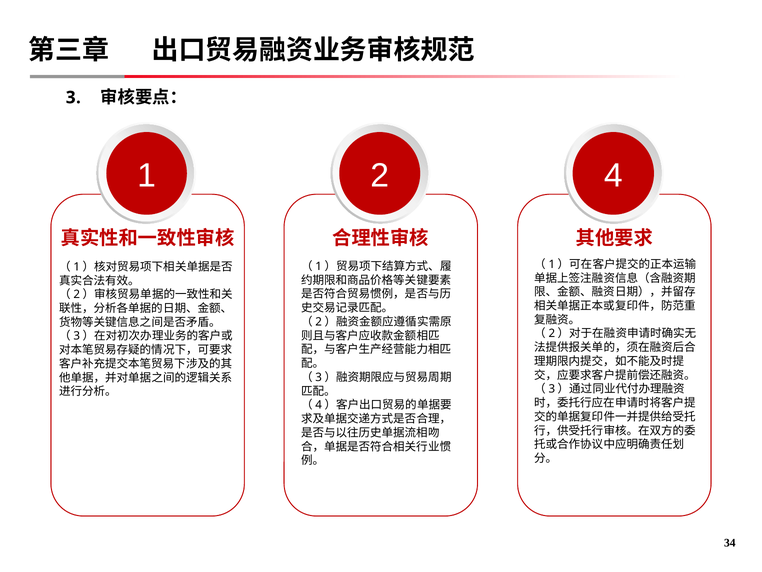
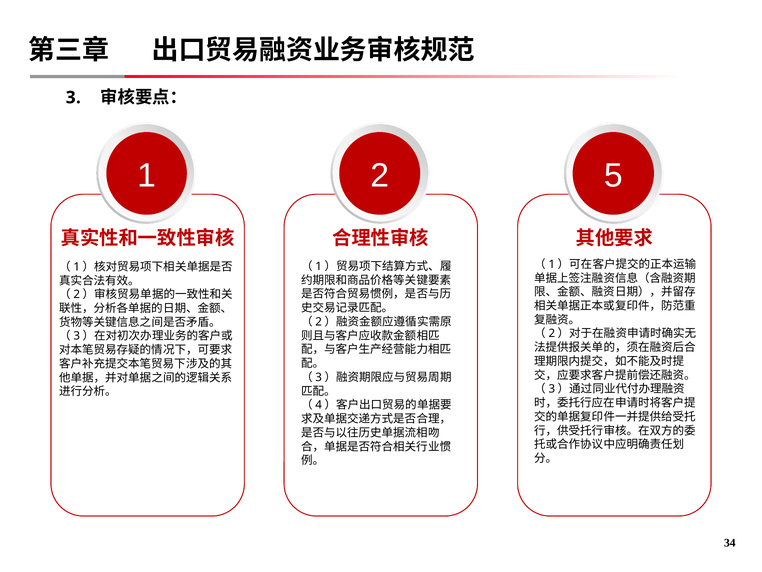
4: 4 -> 5
